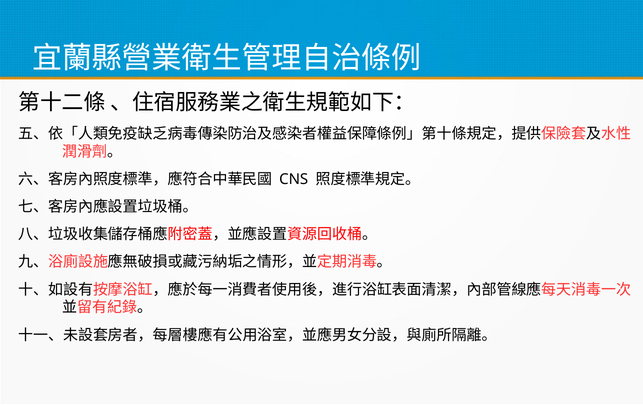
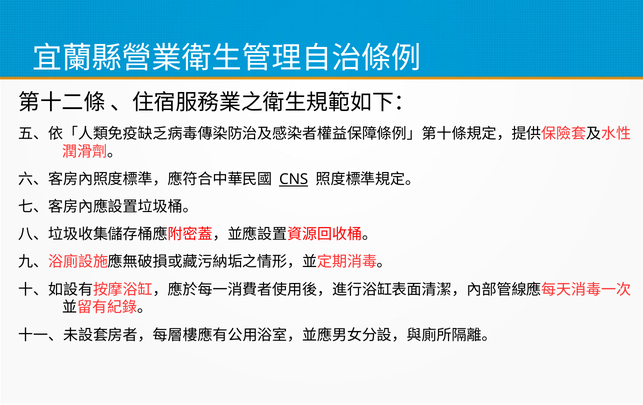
CNS underline: none -> present
